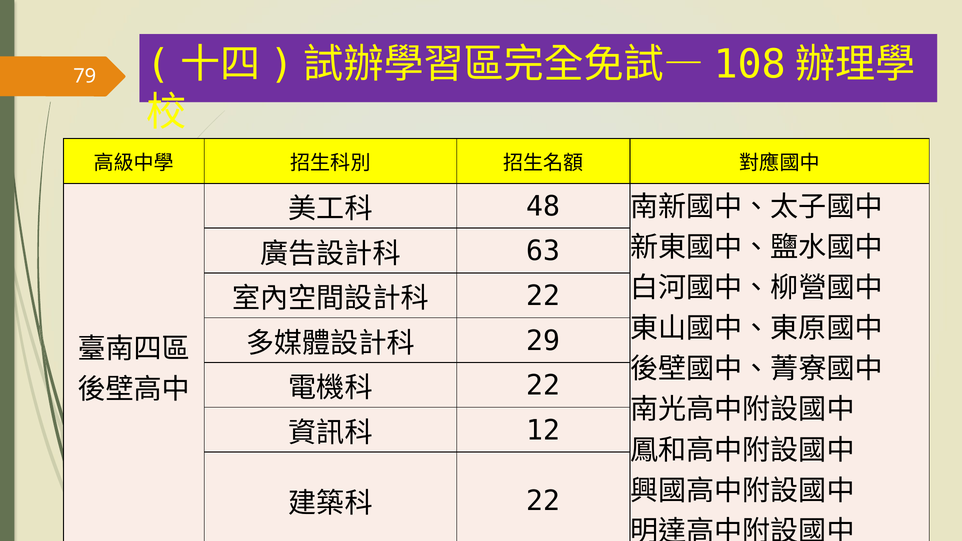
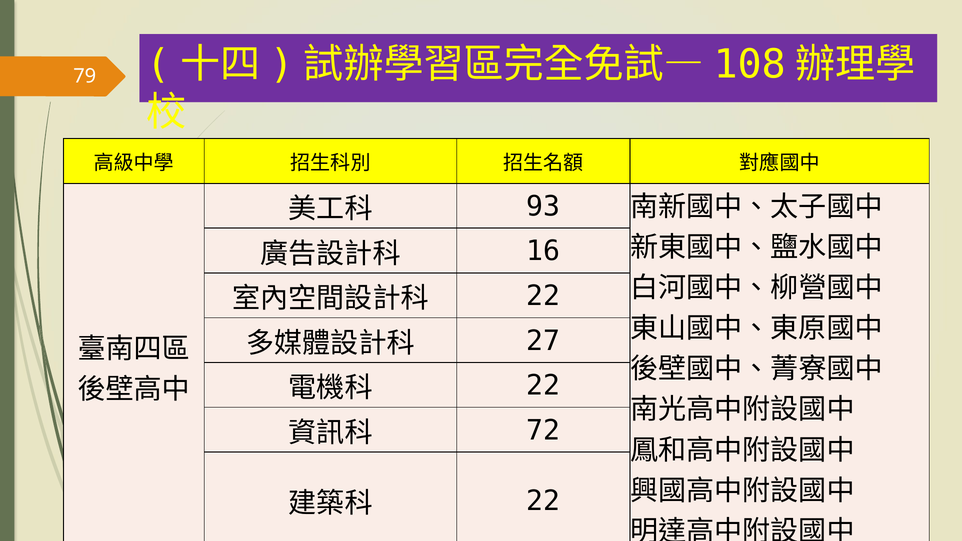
48: 48 -> 93
63: 63 -> 16
29: 29 -> 27
12: 12 -> 72
